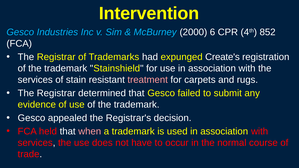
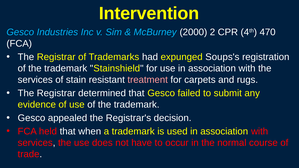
6: 6 -> 2
852: 852 -> 470
Create's: Create's -> Soups's
when colour: pink -> white
